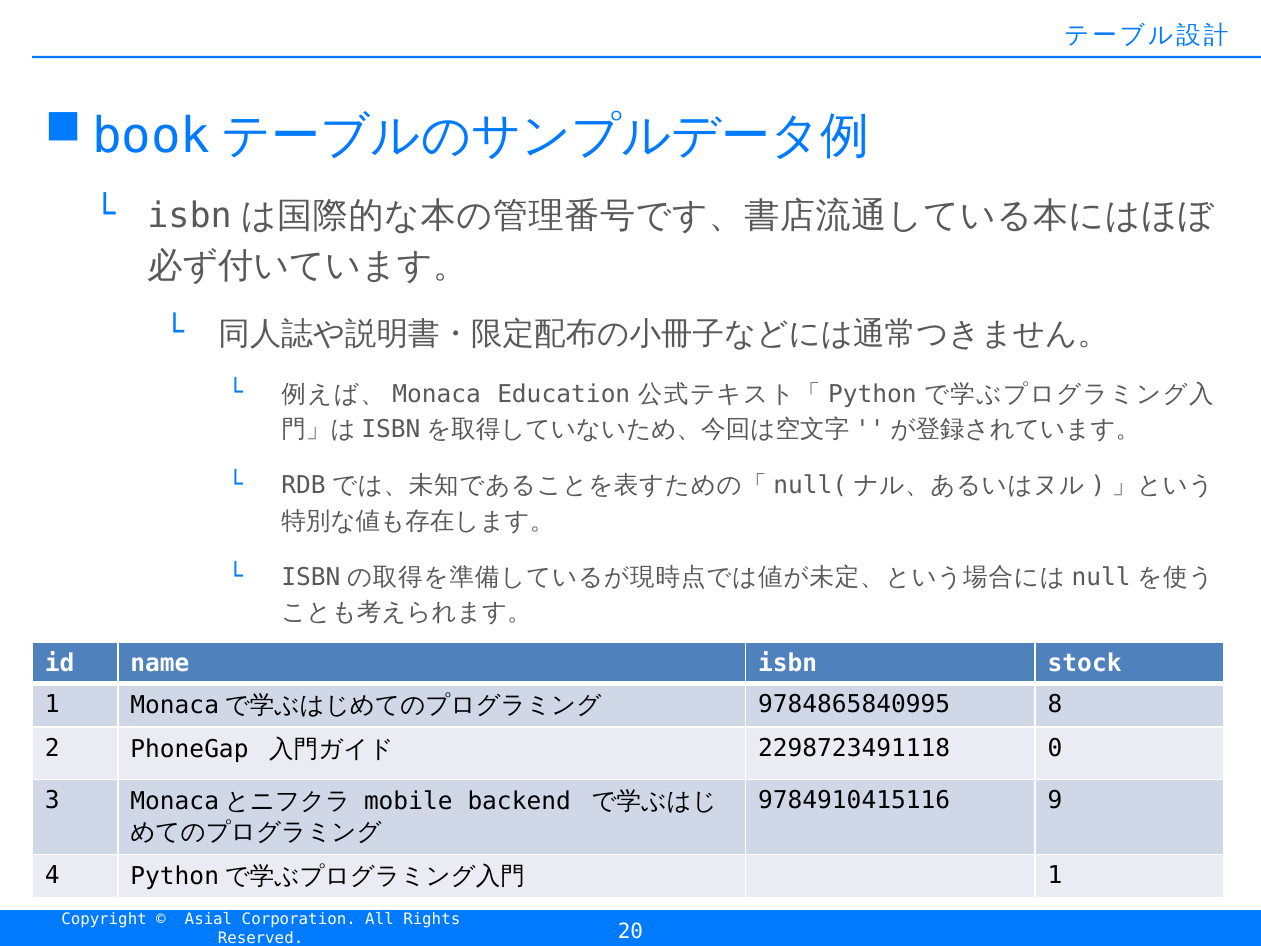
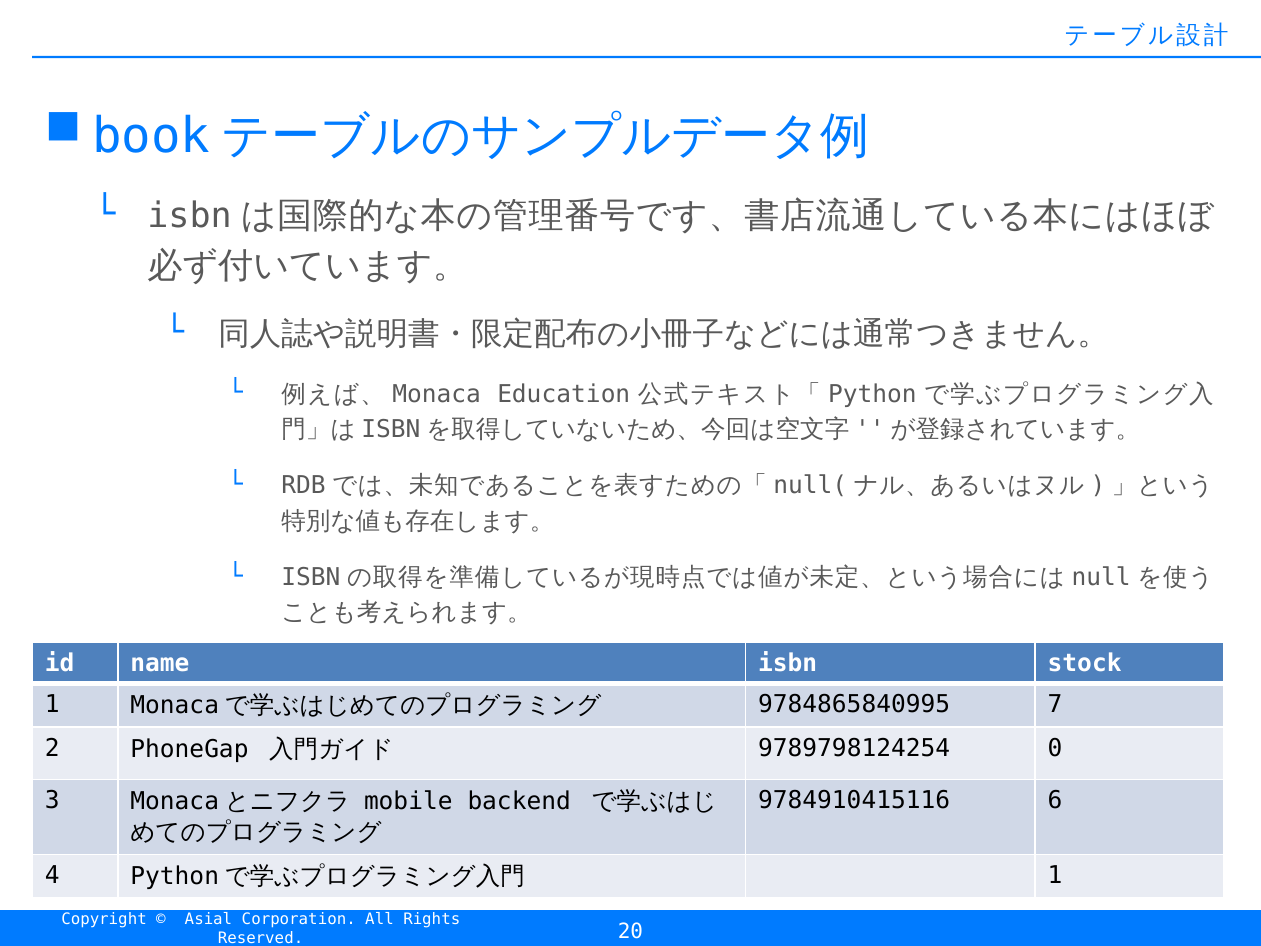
8: 8 -> 7
2298723491118: 2298723491118 -> 9789798124254
9: 9 -> 6
